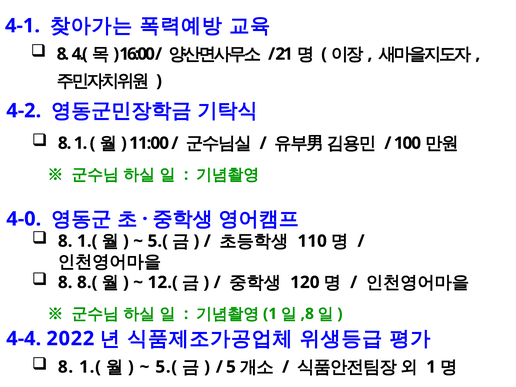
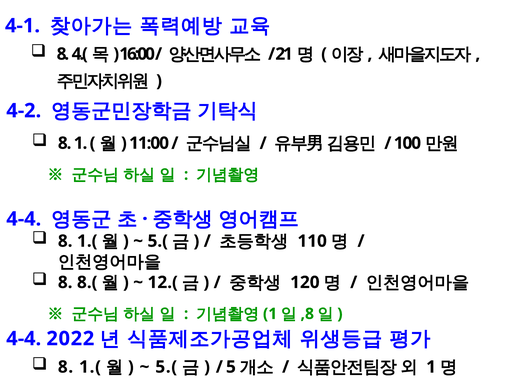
4-0 at (24, 219): 4-0 -> 4-4
